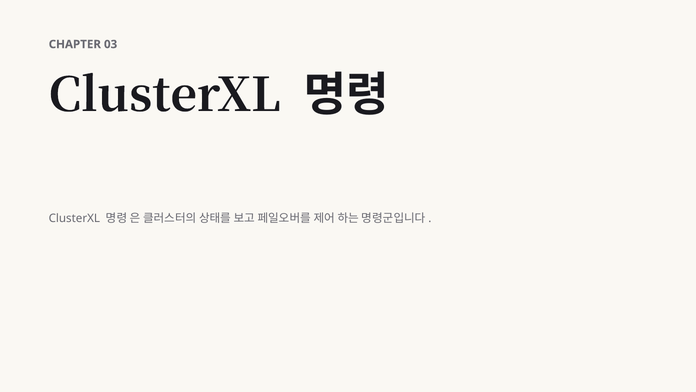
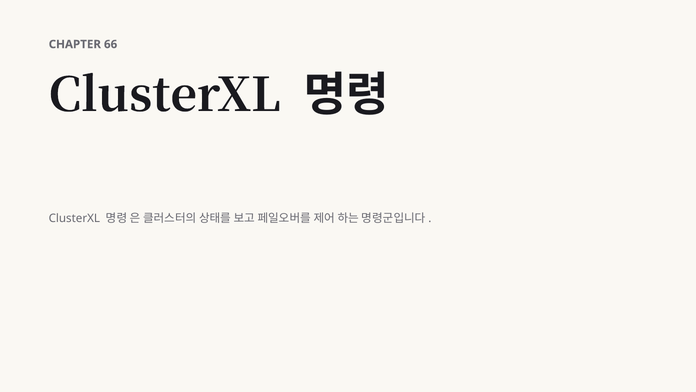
03: 03 -> 66
